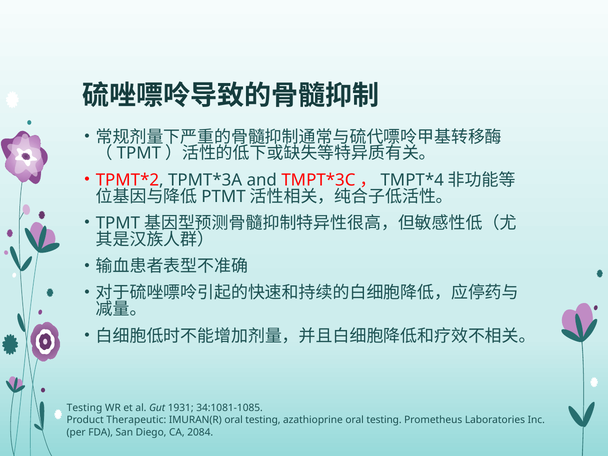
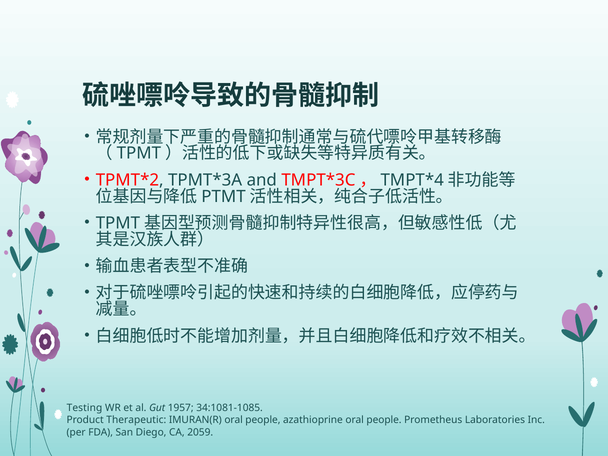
1931: 1931 -> 1957
IMURAN(R oral testing: testing -> people
azathioprine oral testing: testing -> people
2084: 2084 -> 2059
